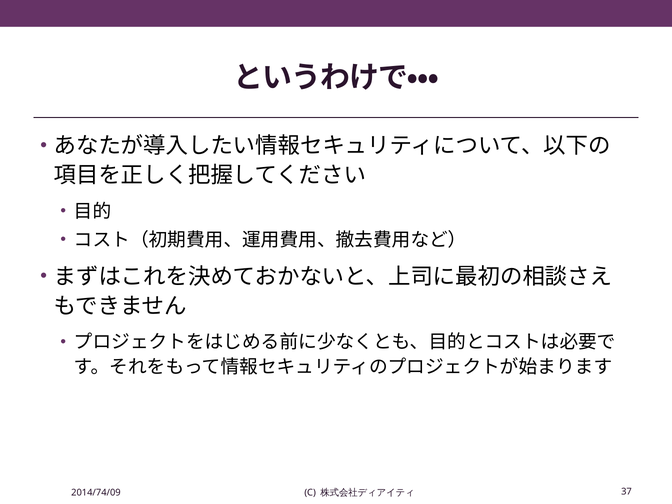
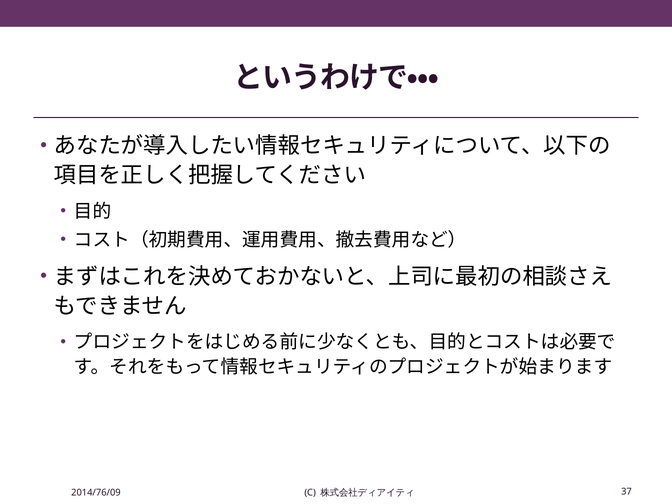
2014/74/09: 2014/74/09 -> 2014/76/09
